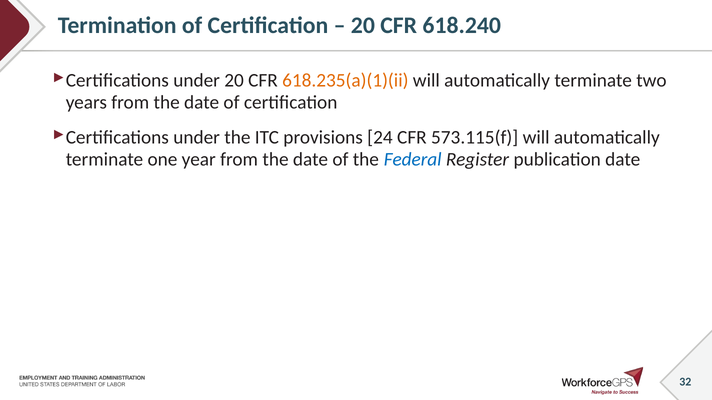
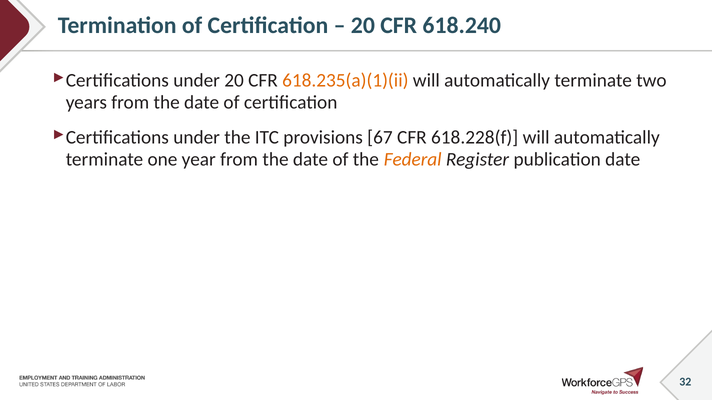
24: 24 -> 67
573.115(f: 573.115(f -> 618.228(f
Federal colour: blue -> orange
